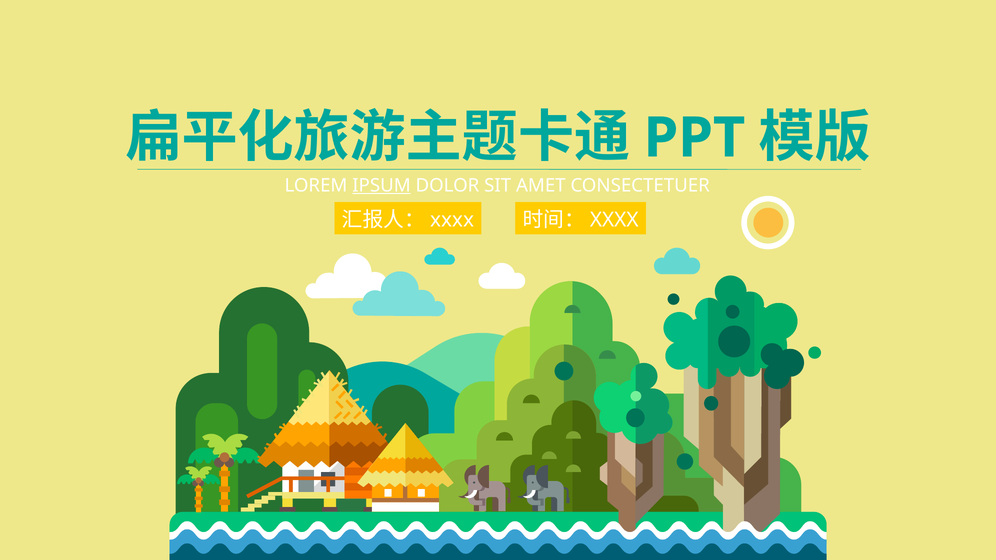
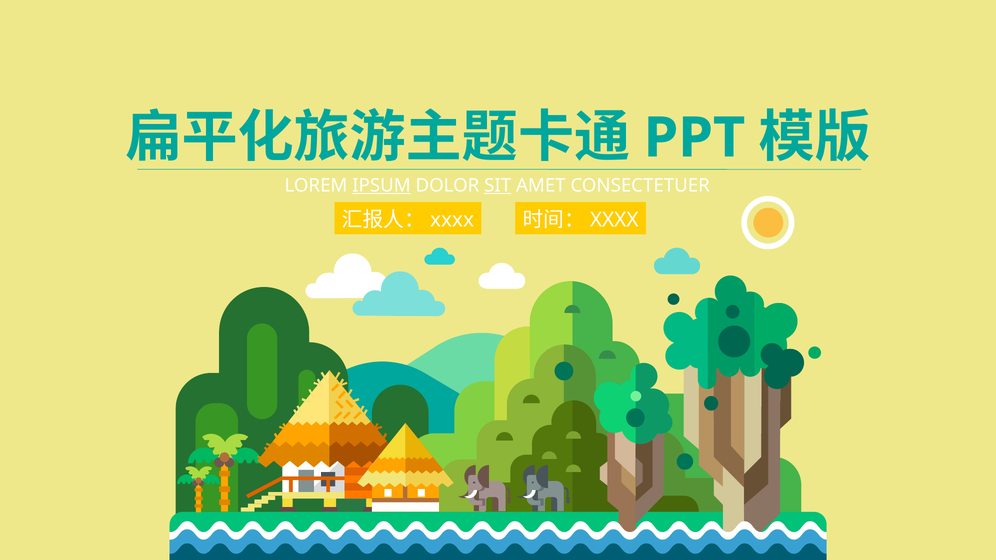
SIT underline: none -> present
